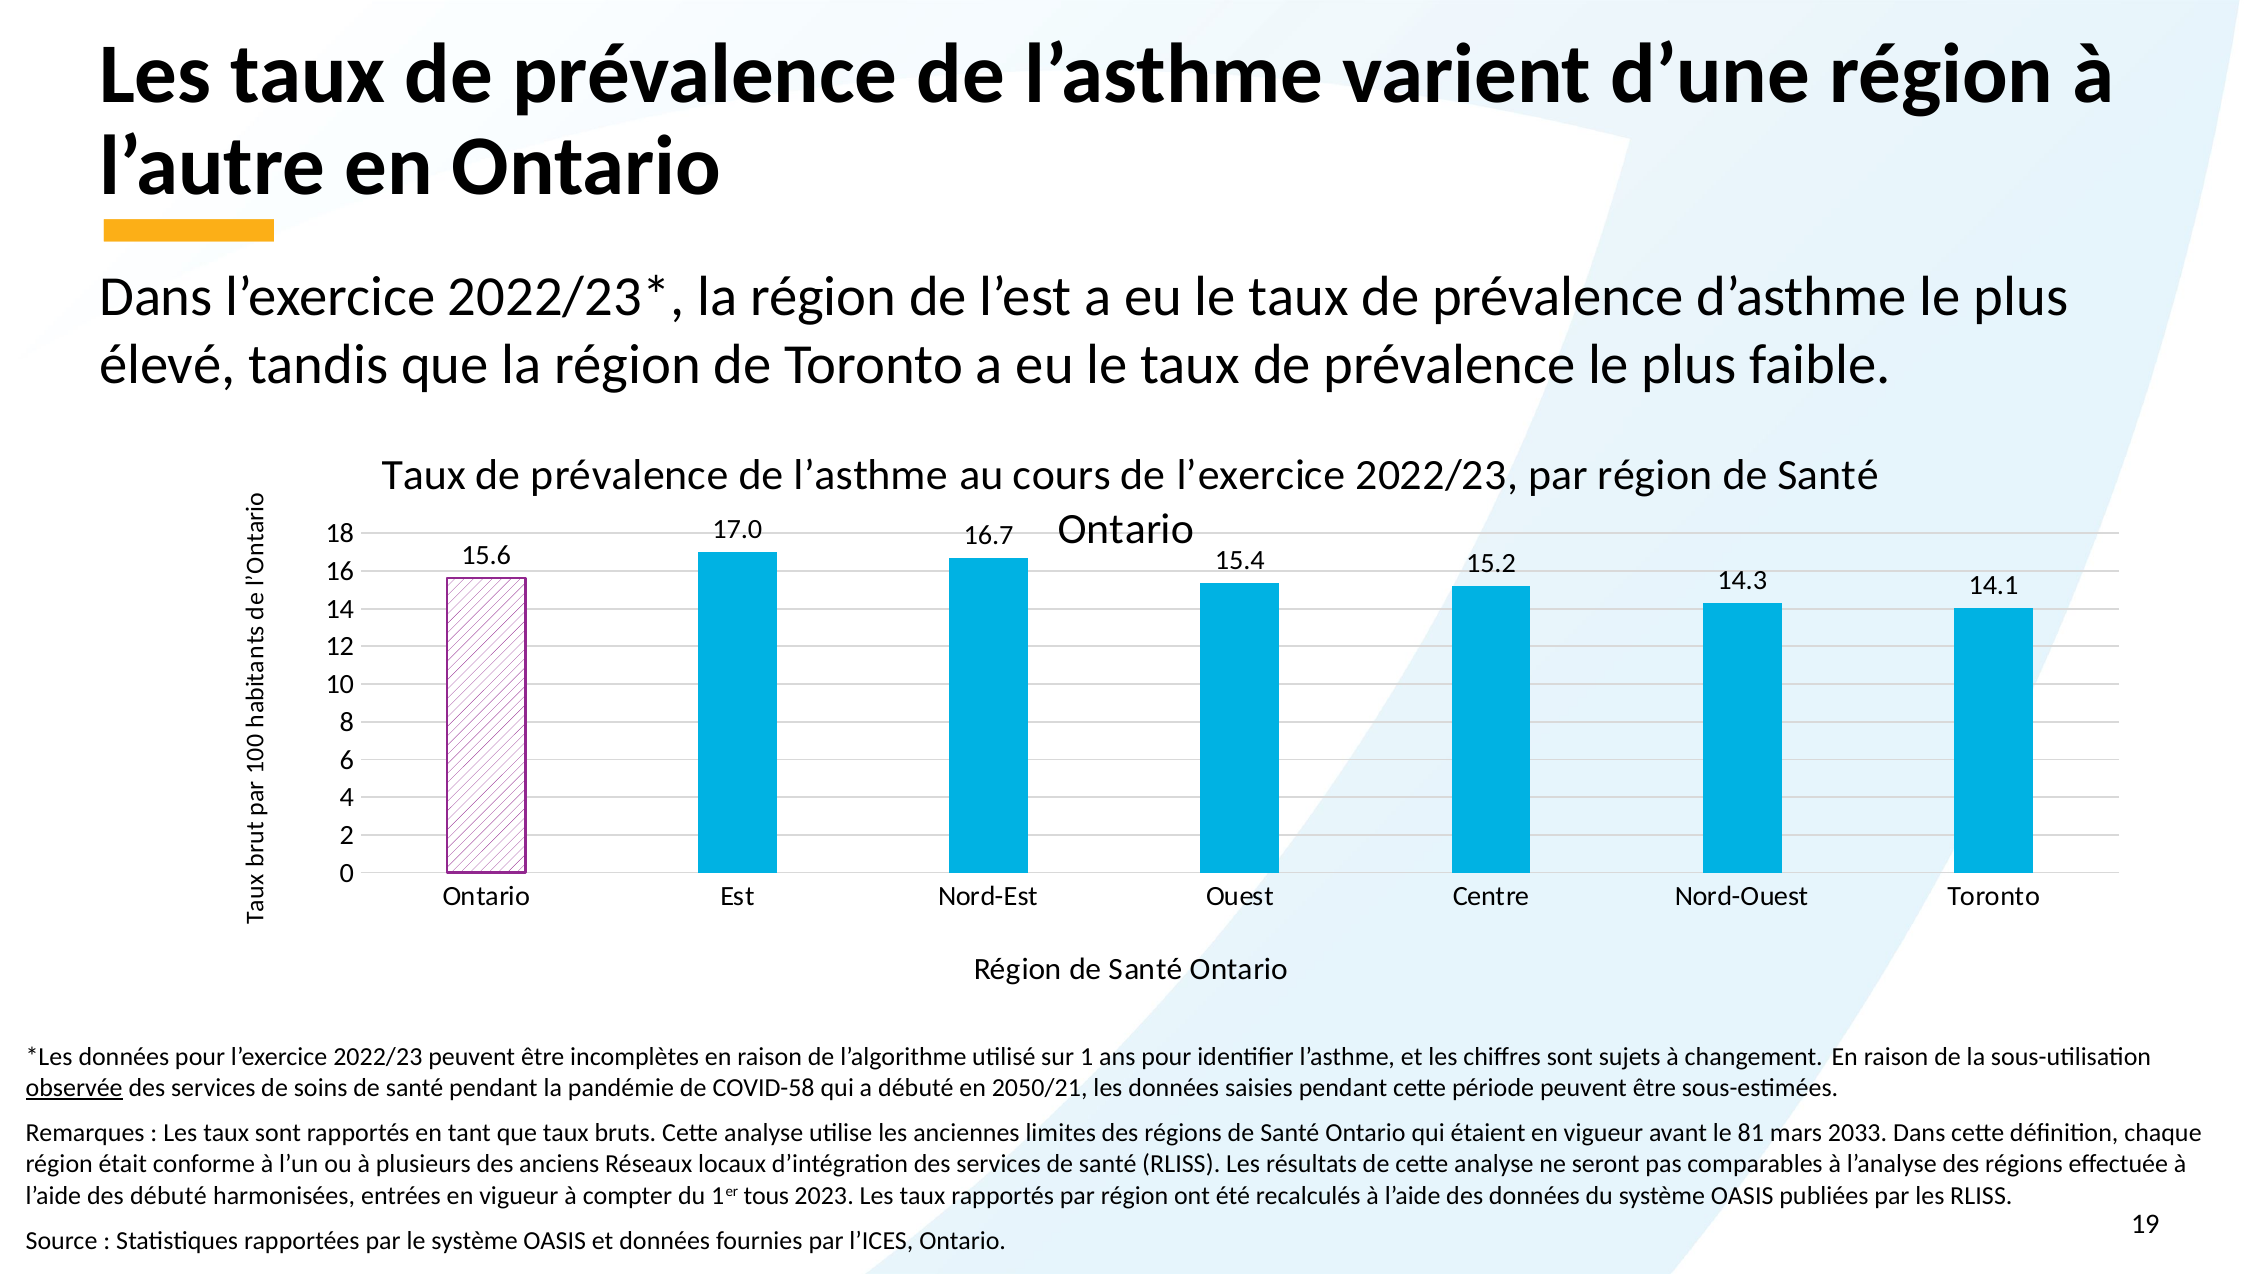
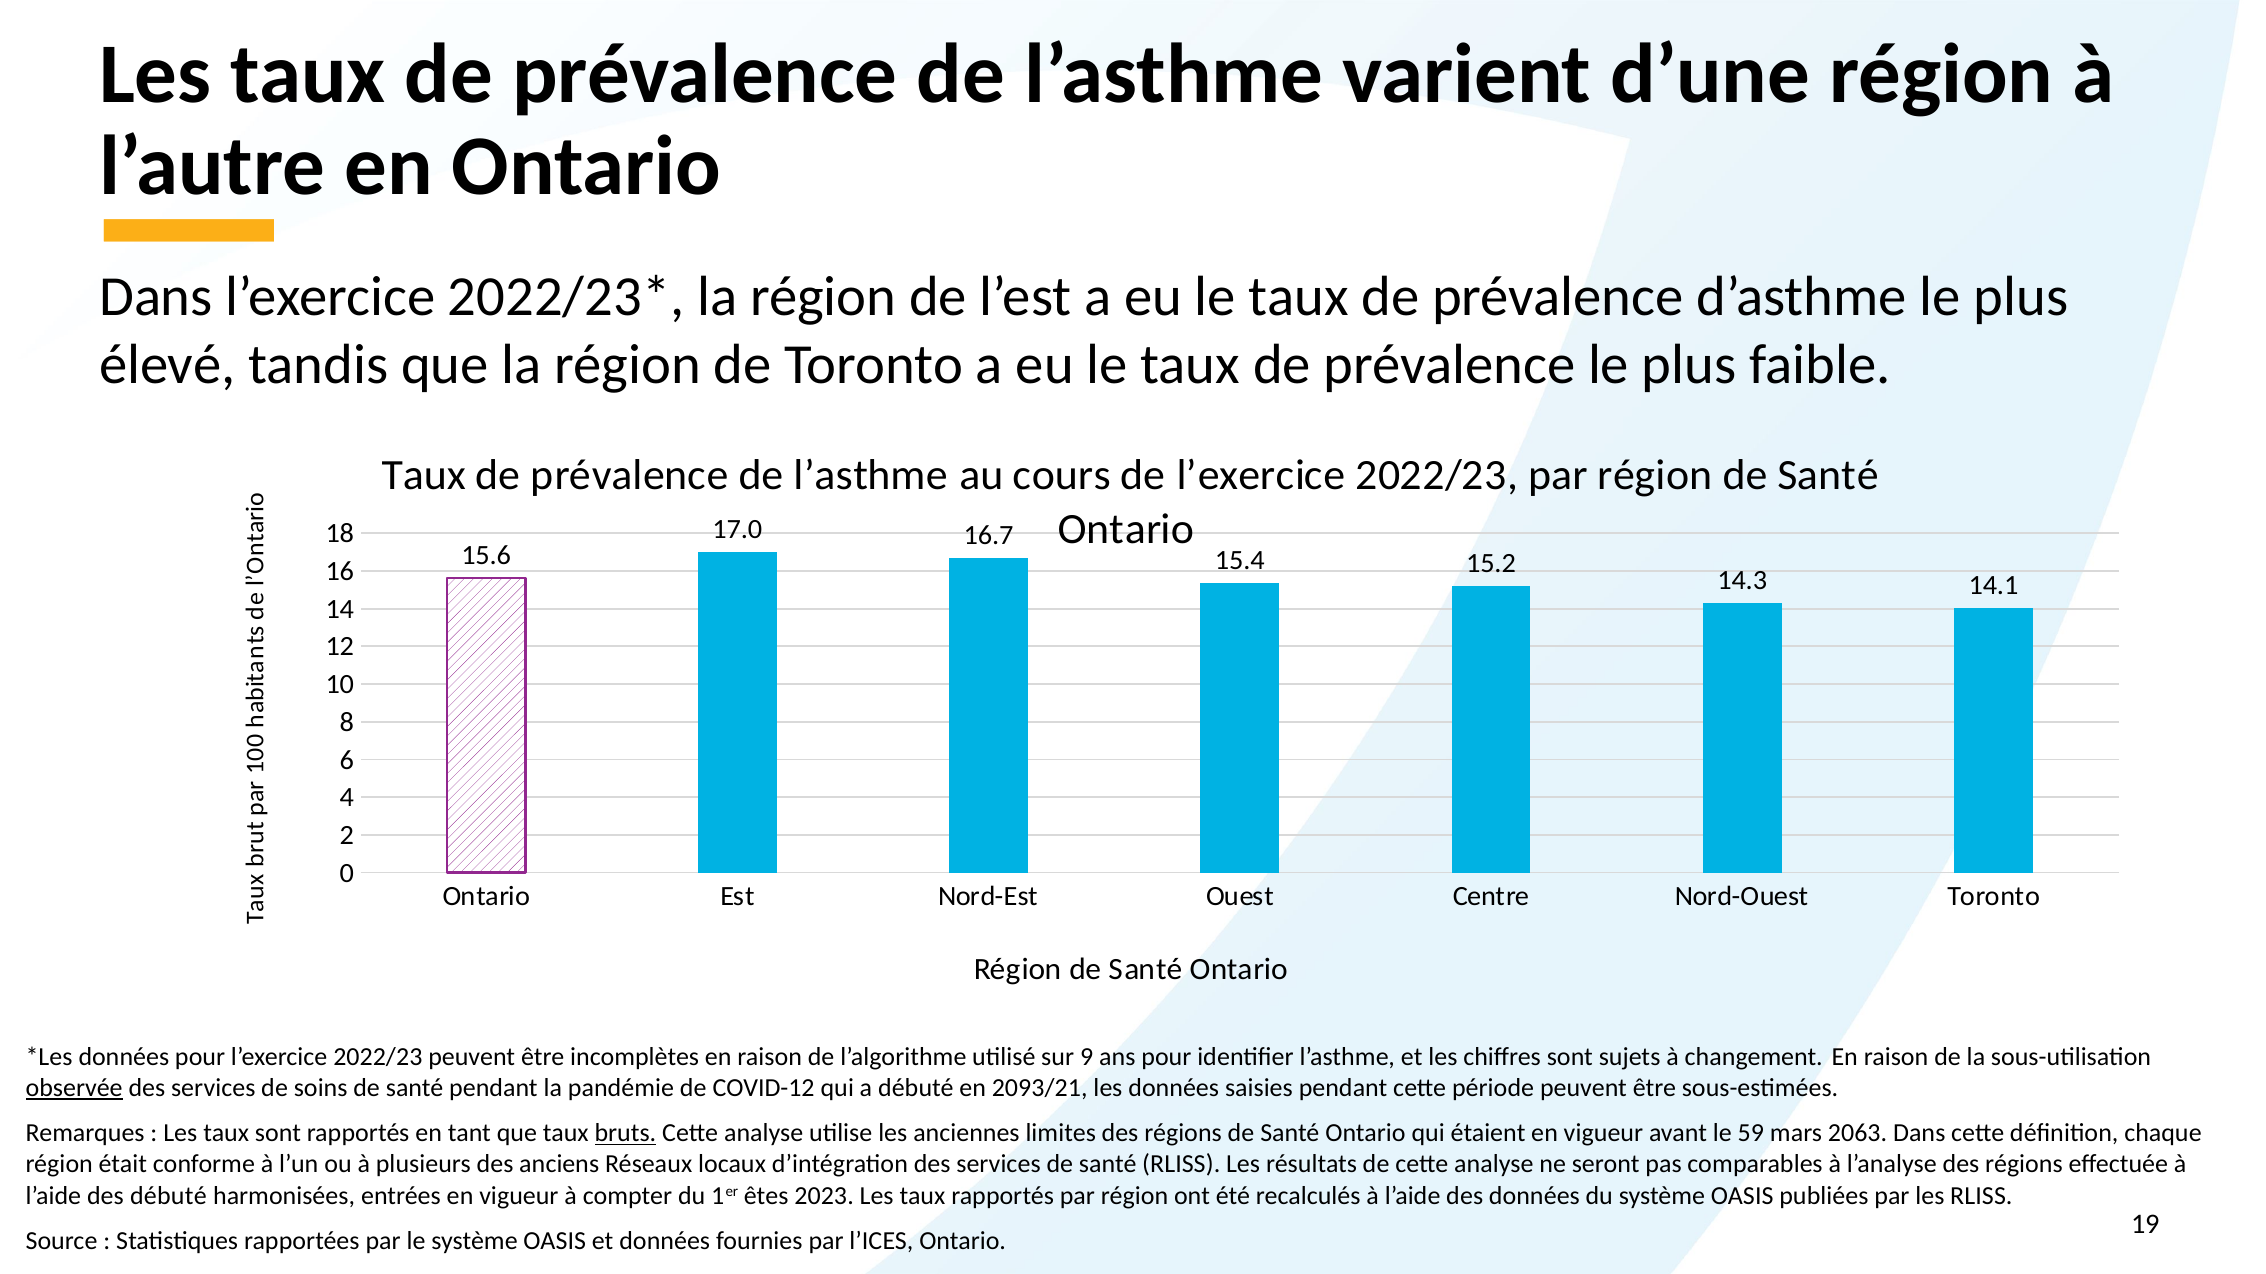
sur 1: 1 -> 9
COVID-58: COVID-58 -> COVID-12
2050/21: 2050/21 -> 2093/21
bruts underline: none -> present
81: 81 -> 59
2033: 2033 -> 2063
tous: tous -> êtes
